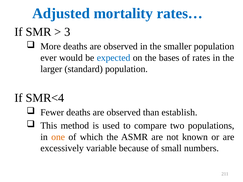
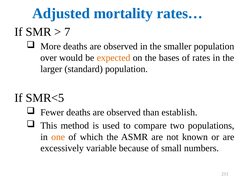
3: 3 -> 7
ever: ever -> over
expected colour: blue -> orange
SMR<4: SMR<4 -> SMR<5
